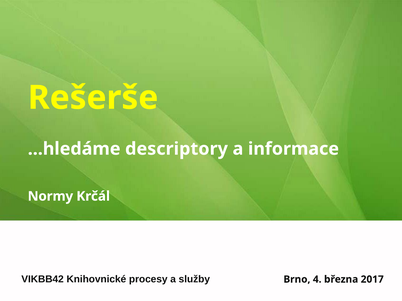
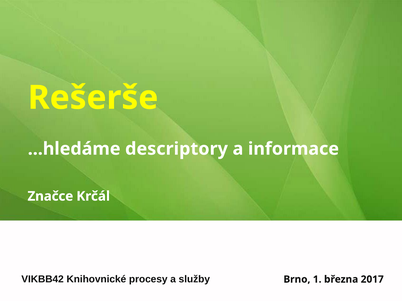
Normy: Normy -> Značce
4: 4 -> 1
